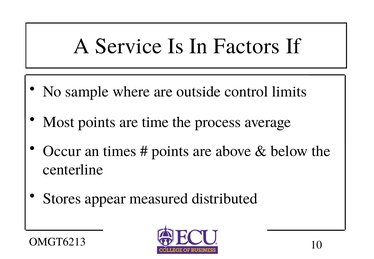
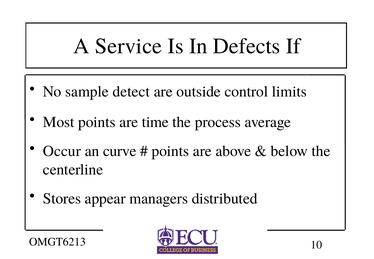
Factors: Factors -> Defects
where: where -> detect
times: times -> curve
measured: measured -> managers
